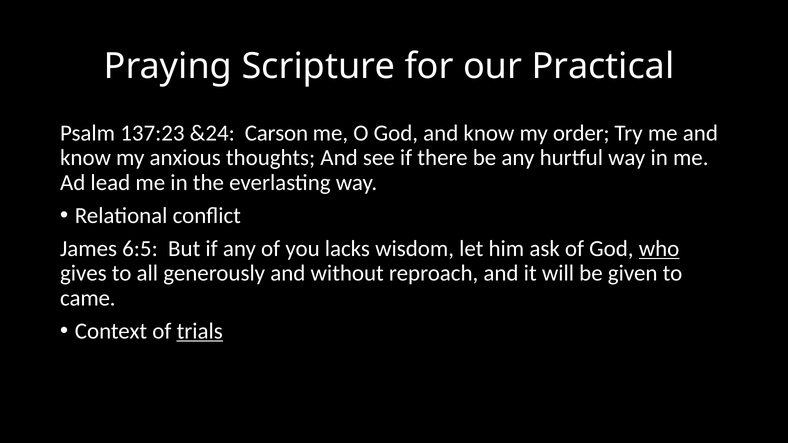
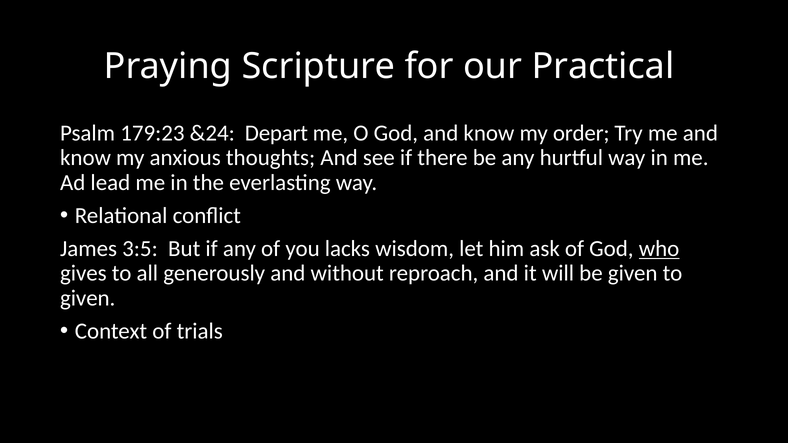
137:23: 137:23 -> 179:23
Carson: Carson -> Depart
6:5: 6:5 -> 3:5
came at (88, 298): came -> given
trials underline: present -> none
